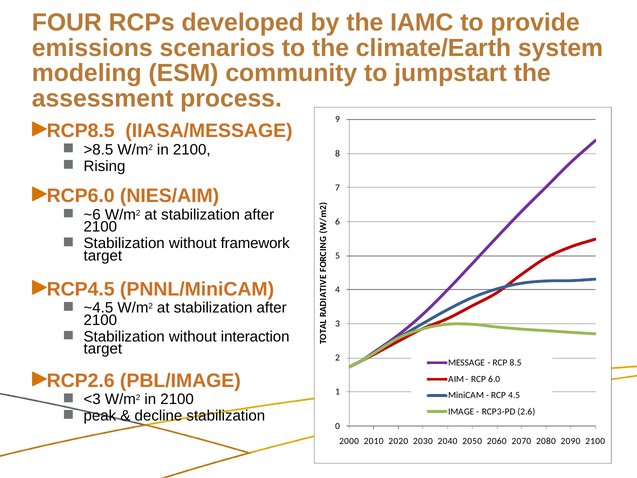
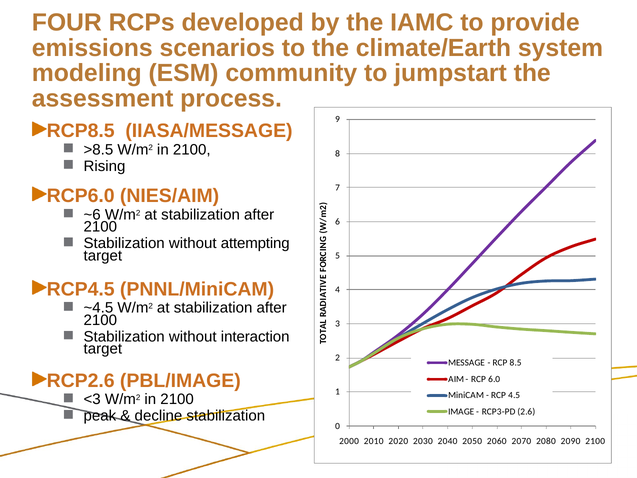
framework: framework -> attempting
